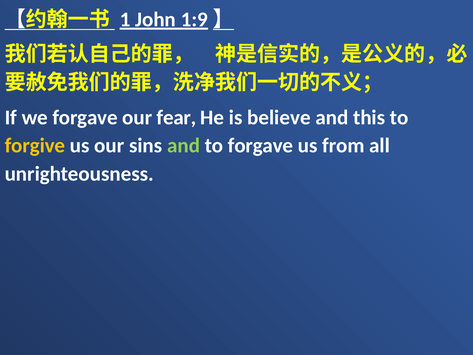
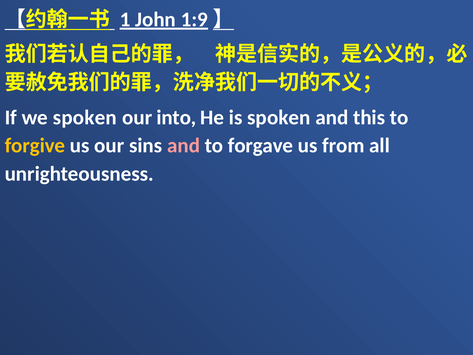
we forgave: forgave -> spoken
fear: fear -> into
is believe: believe -> spoken
and at (184, 146) colour: light green -> pink
